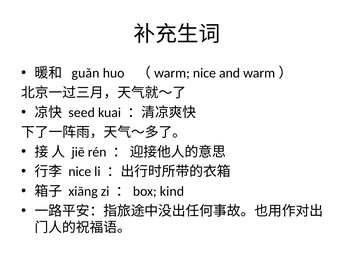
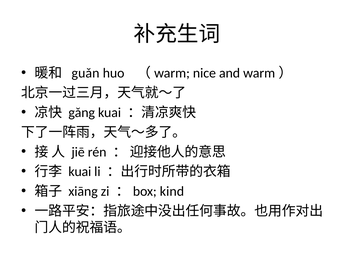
seed: seed -> gǎng
nice at (80, 171): nice -> kuai
